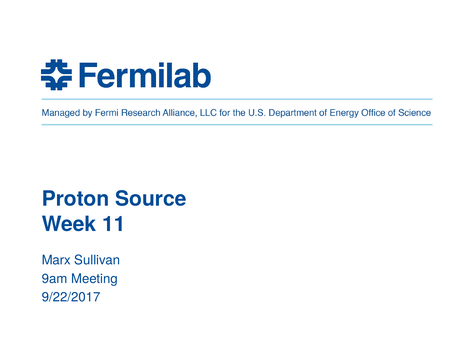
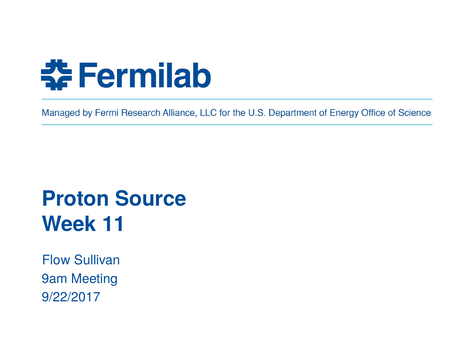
Marx: Marx -> Flow
